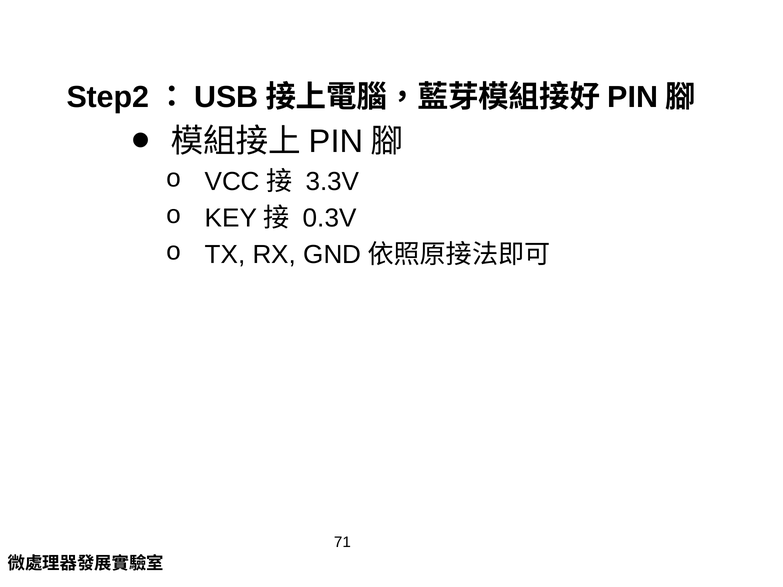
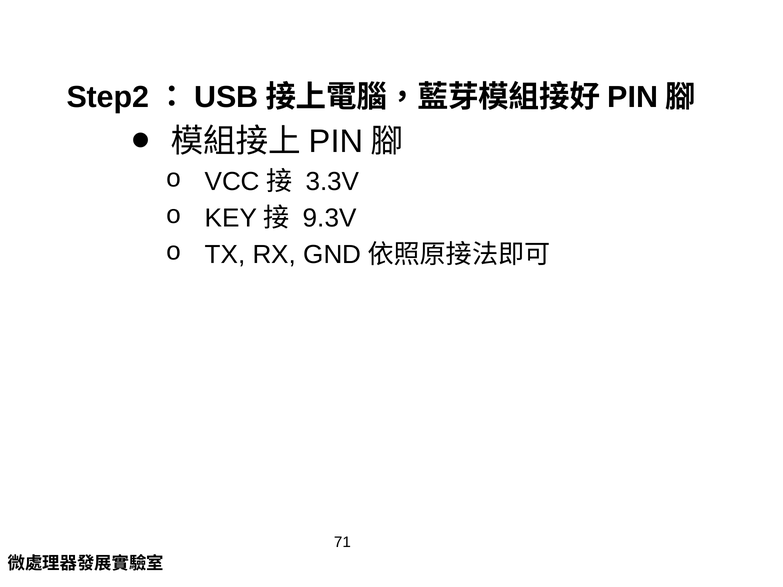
0.3V: 0.3V -> 9.3V
